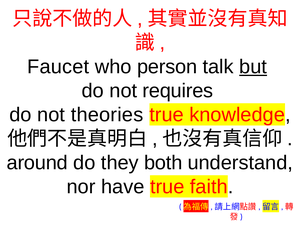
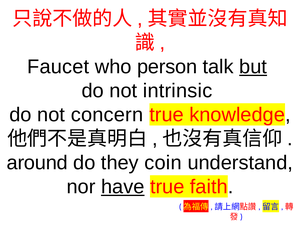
requires: requires -> intrinsic
theories: theories -> concern
both: both -> coin
have underline: none -> present
